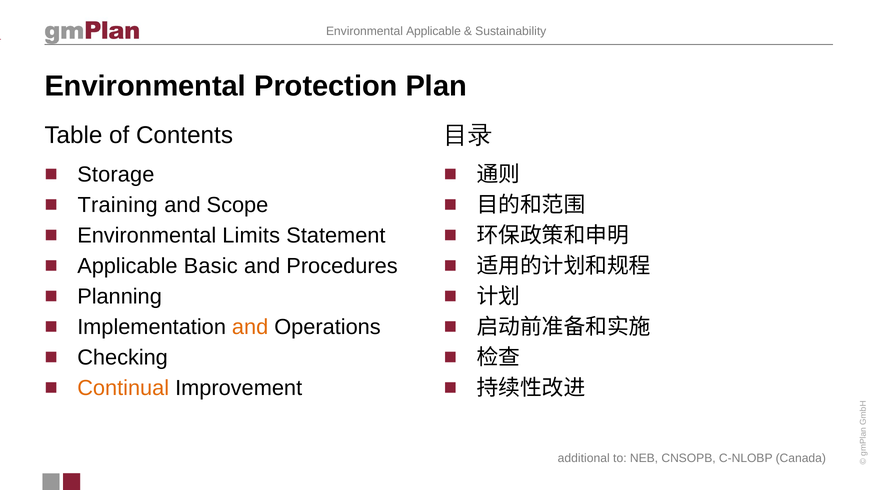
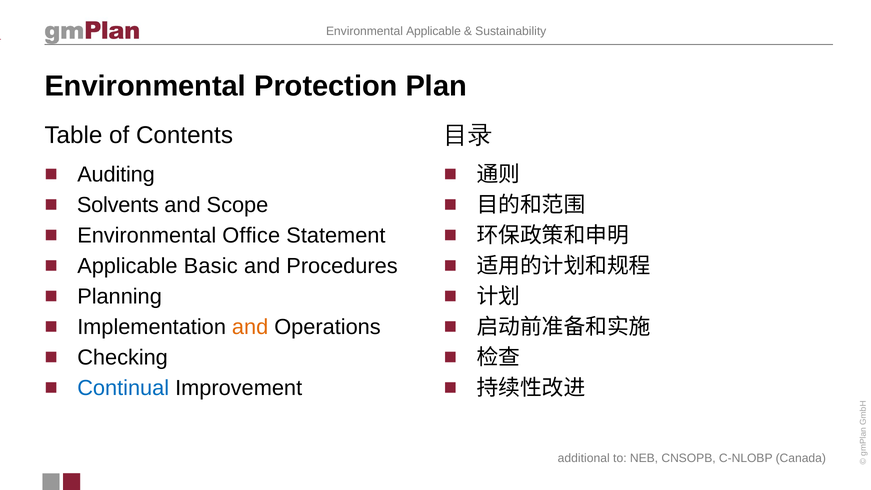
Storage: Storage -> Auditing
Training: Training -> Solvents
Limits: Limits -> Office
Continual colour: orange -> blue
